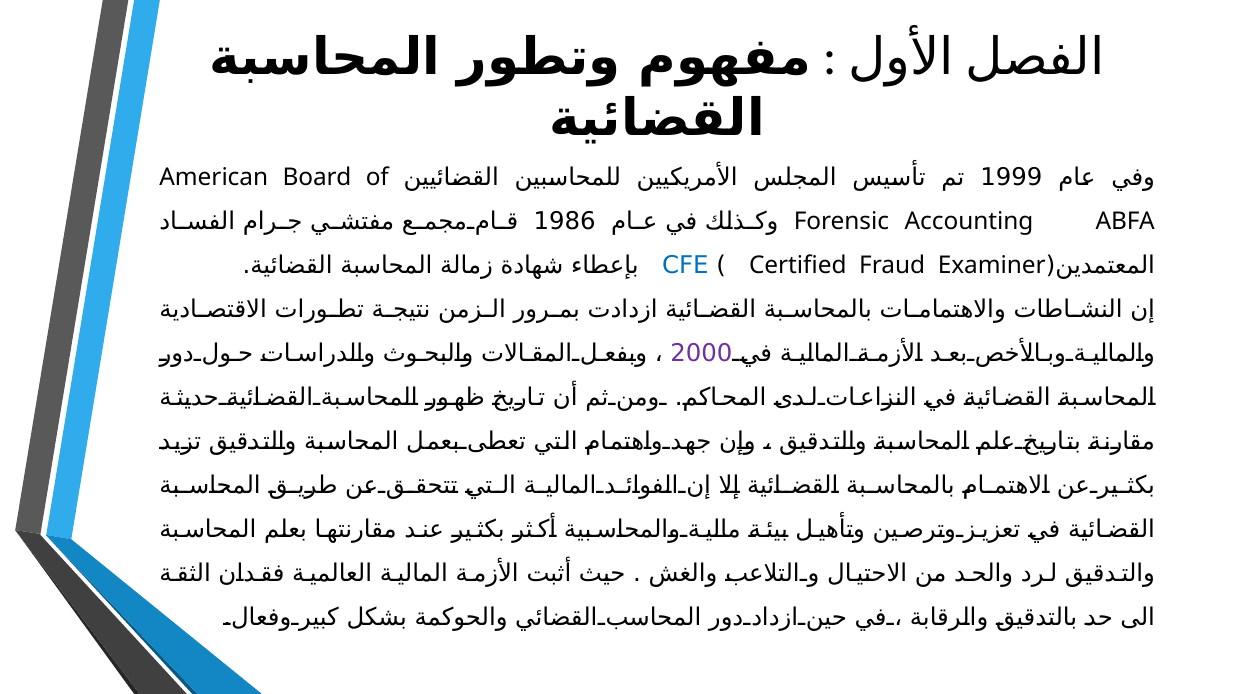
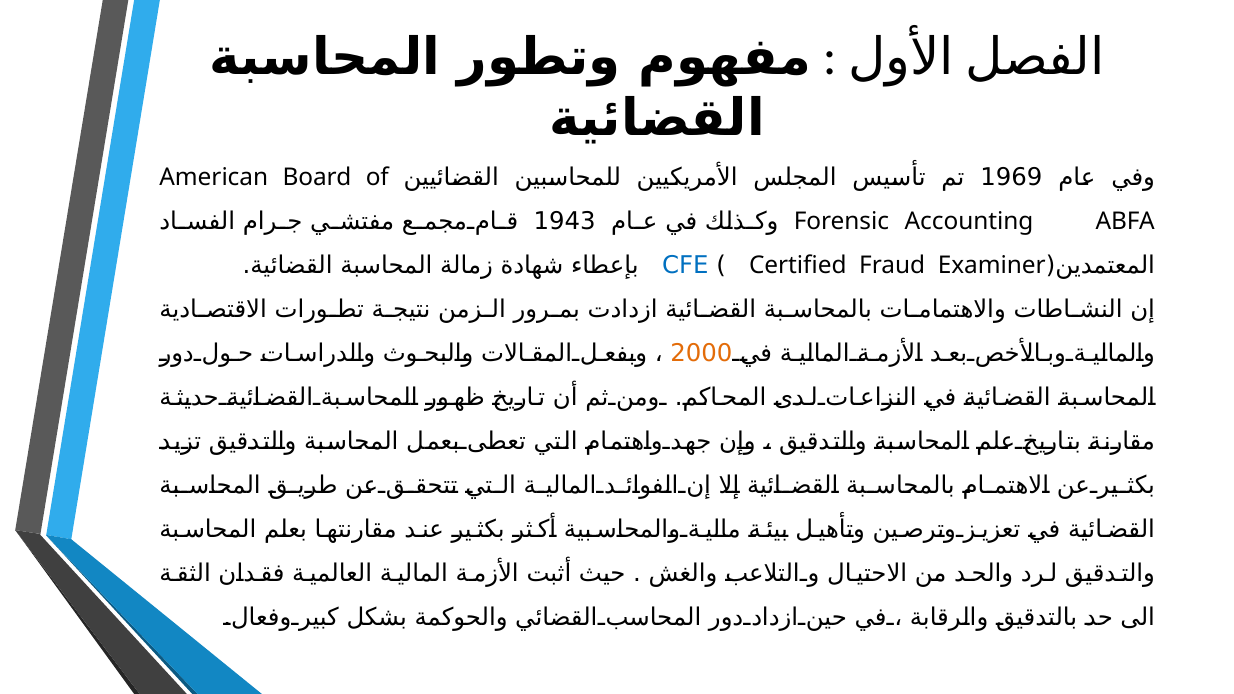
1999: 1999 -> 1969
1986: 1986 -> 1943
2000 colour: purple -> orange
